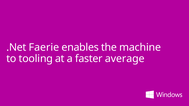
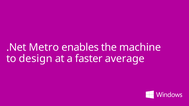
Faerie: Faerie -> Metro
tooling: tooling -> design
